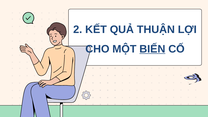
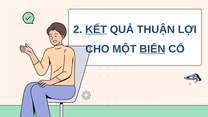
KẾT underline: none -> present
